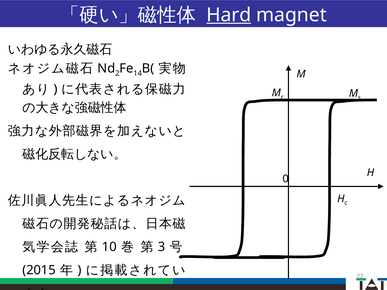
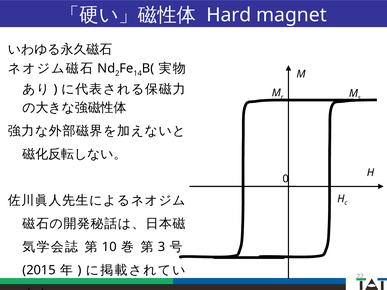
Hard underline: present -> none
